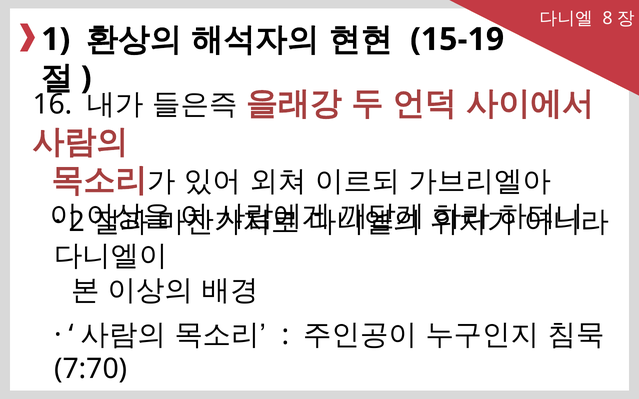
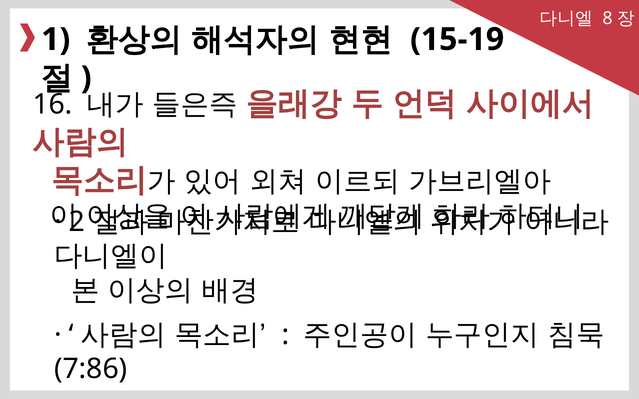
7:70: 7:70 -> 7:86
